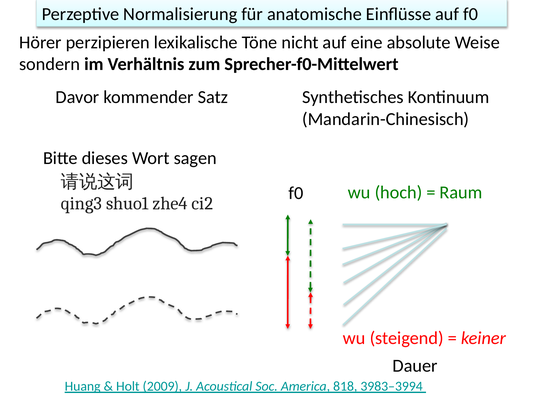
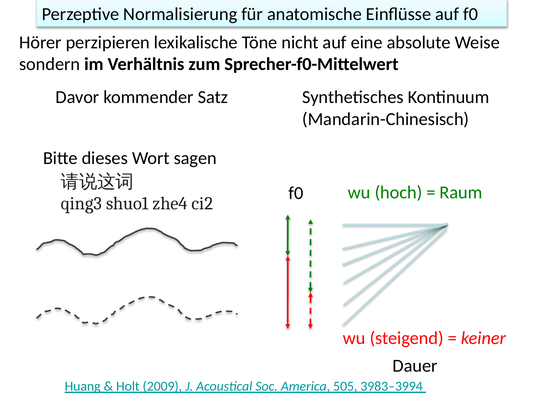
818: 818 -> 505
